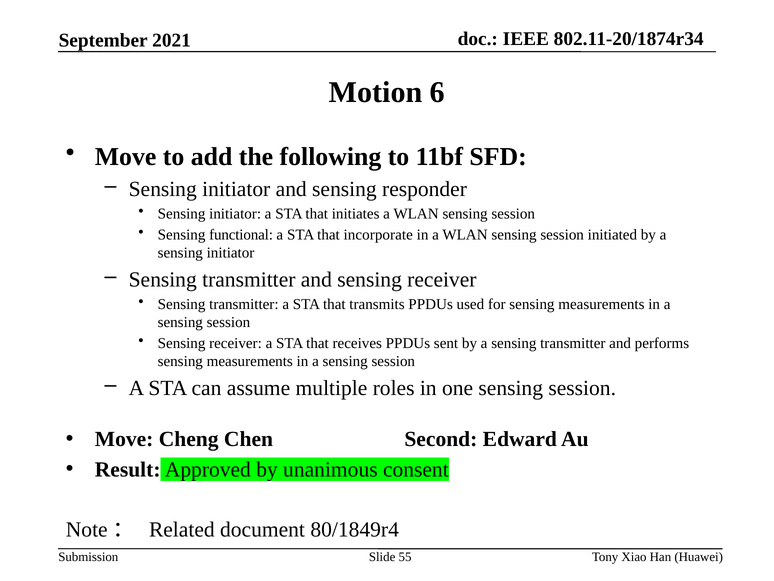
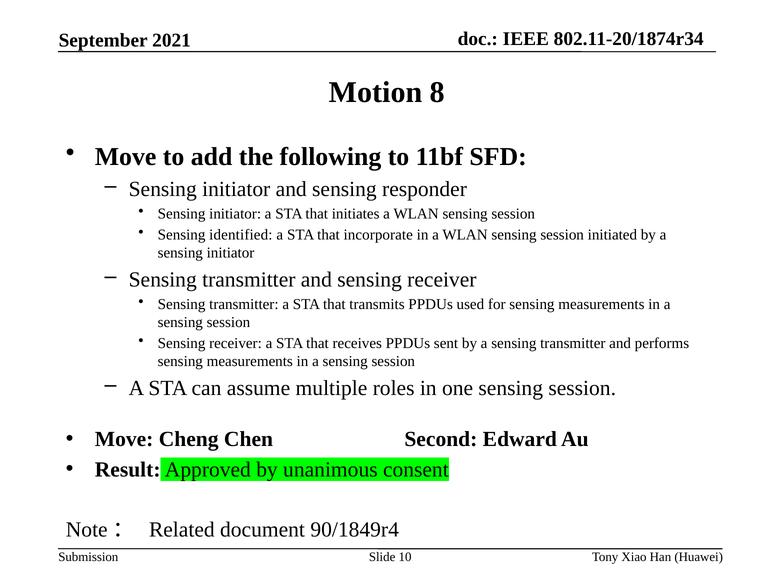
6: 6 -> 8
functional: functional -> identified
80/1849r4: 80/1849r4 -> 90/1849r4
55: 55 -> 10
